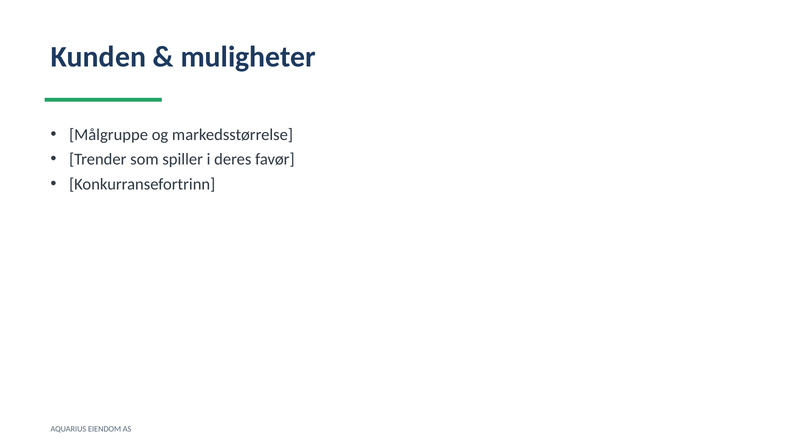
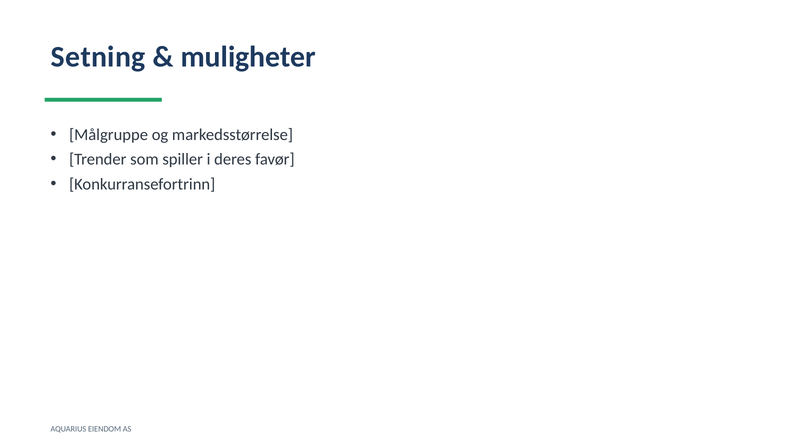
Kunden: Kunden -> Setning
